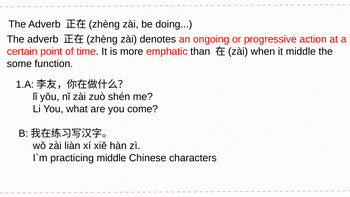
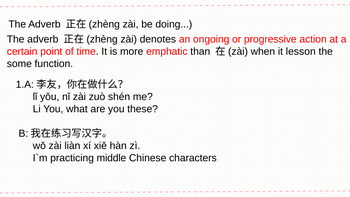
it middle: middle -> lesson
come: come -> these
